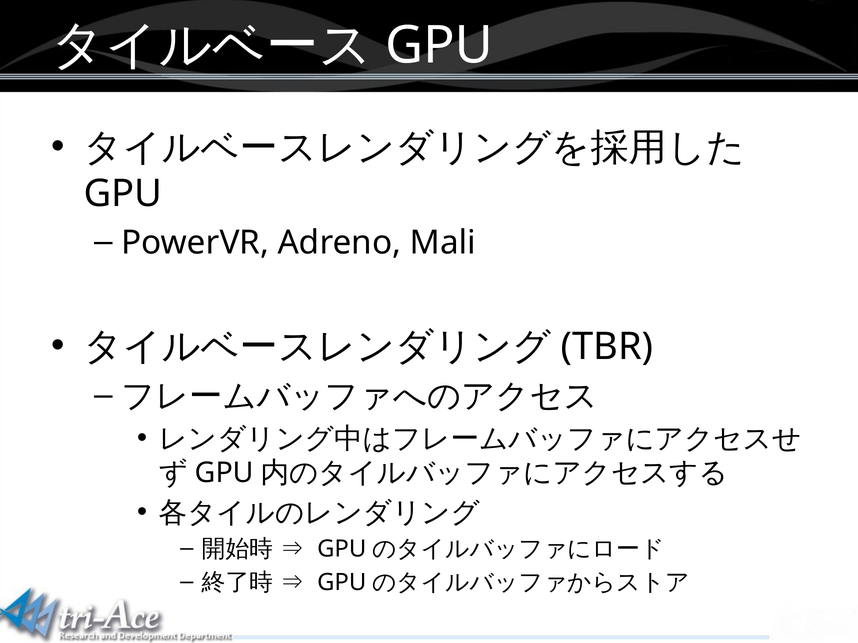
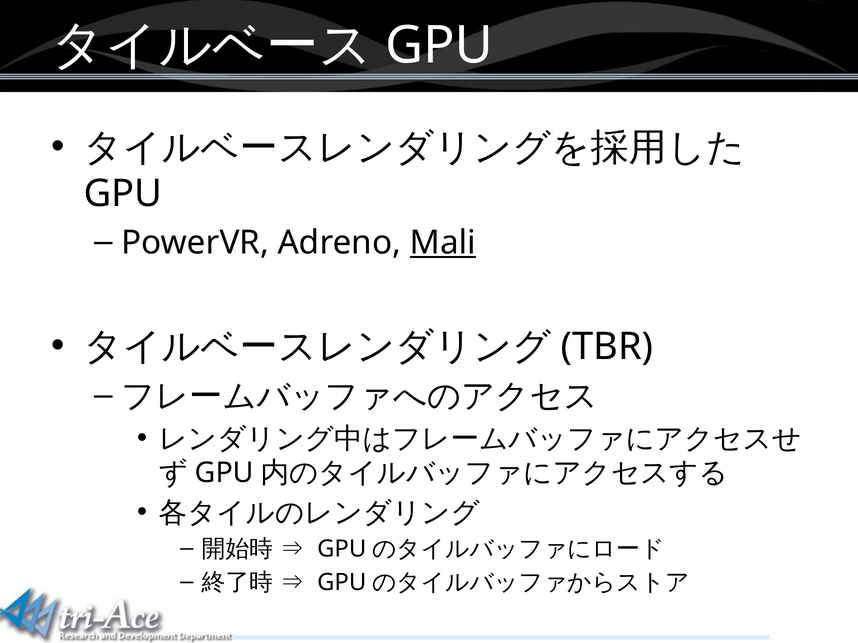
Mali underline: none -> present
